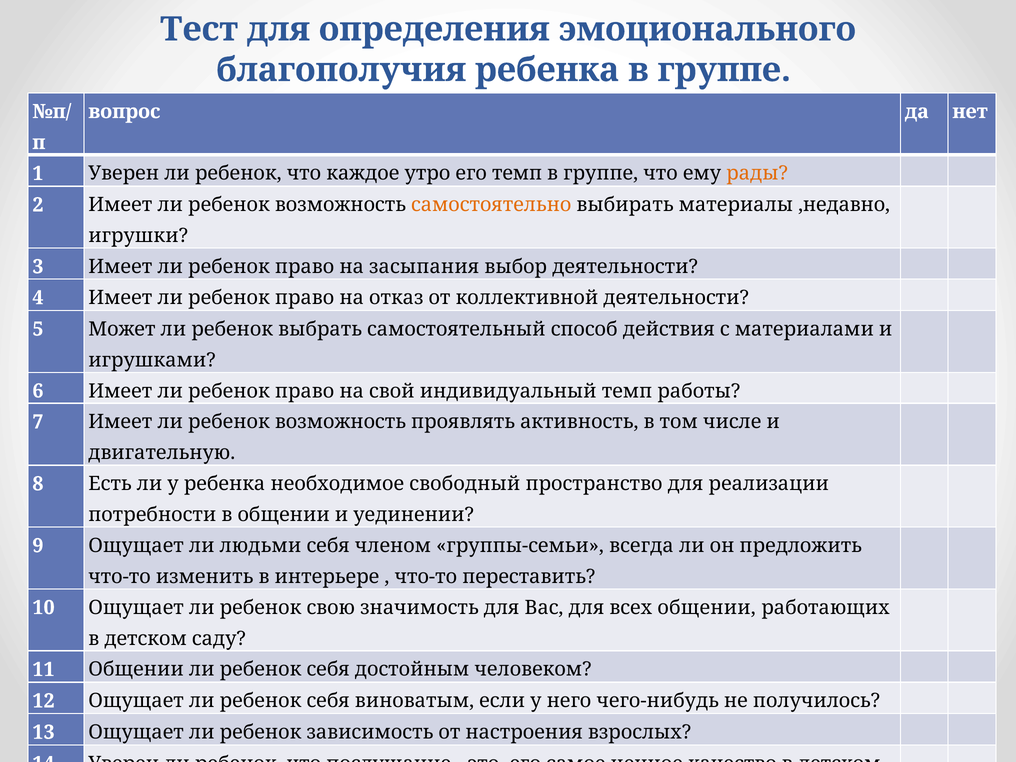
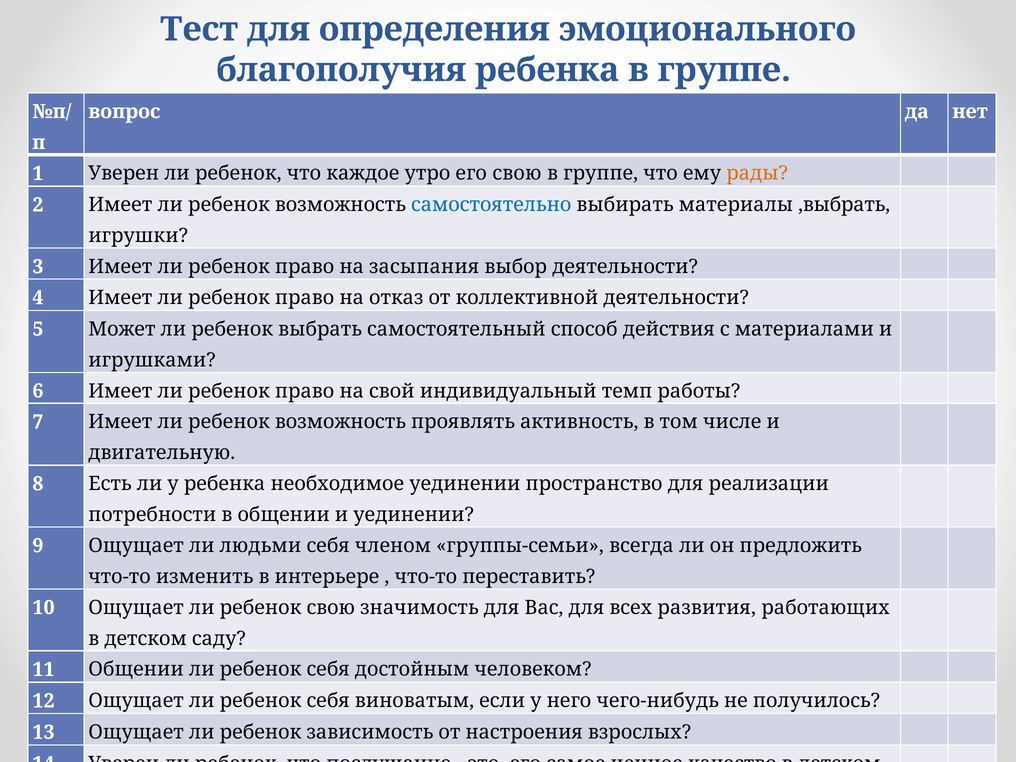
его темп: темп -> свою
самостоятельно colour: orange -> blue
,недавно: ,недавно -> ,выбрать
необходимое свободный: свободный -> уединении
всех общении: общении -> развития
